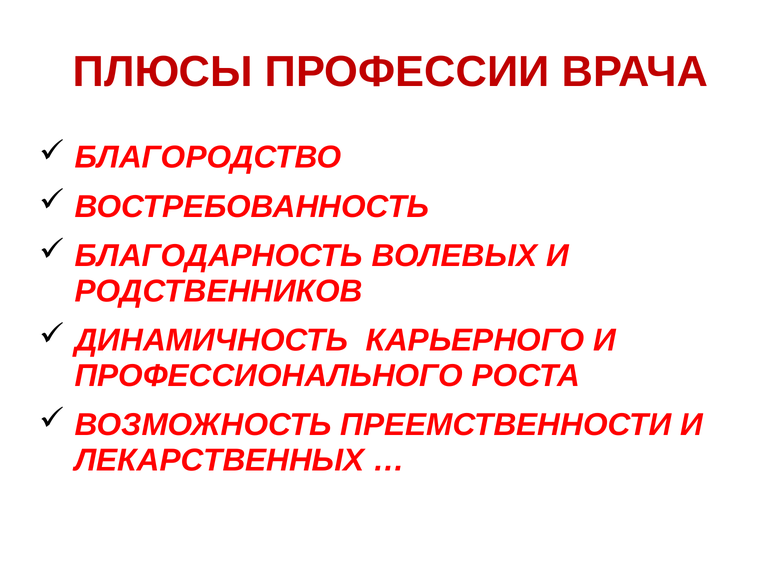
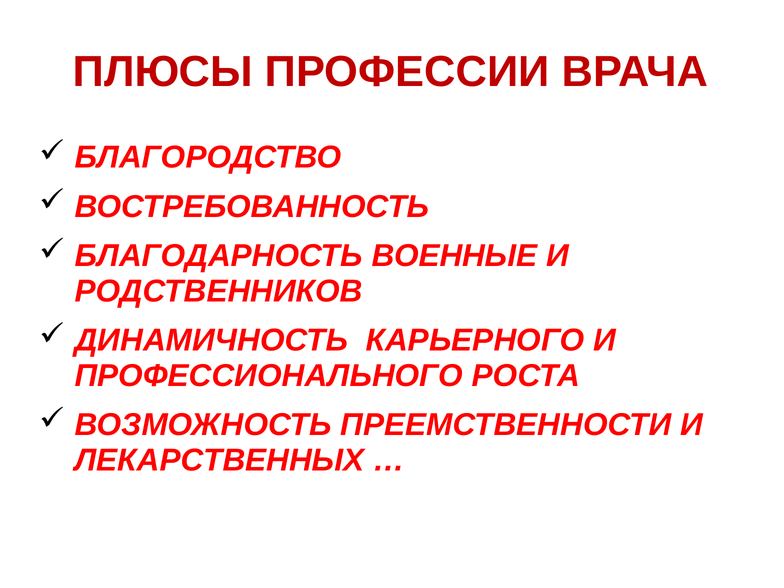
ВОЛЕВЫХ: ВОЛЕВЫХ -> ВОЕННЫЕ
